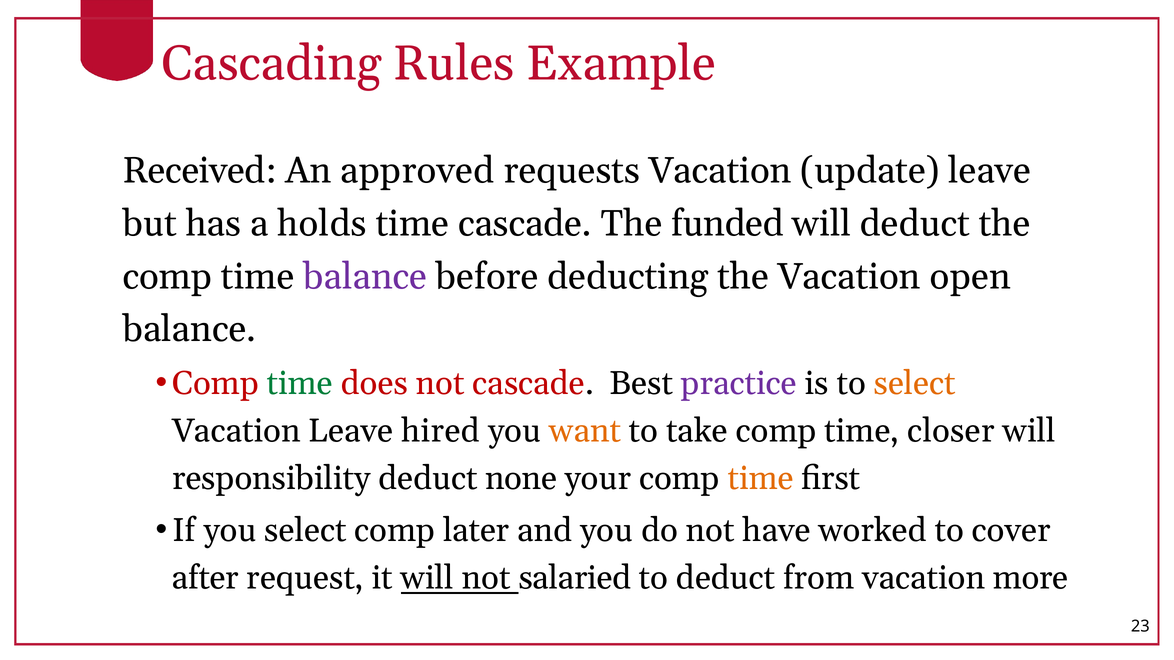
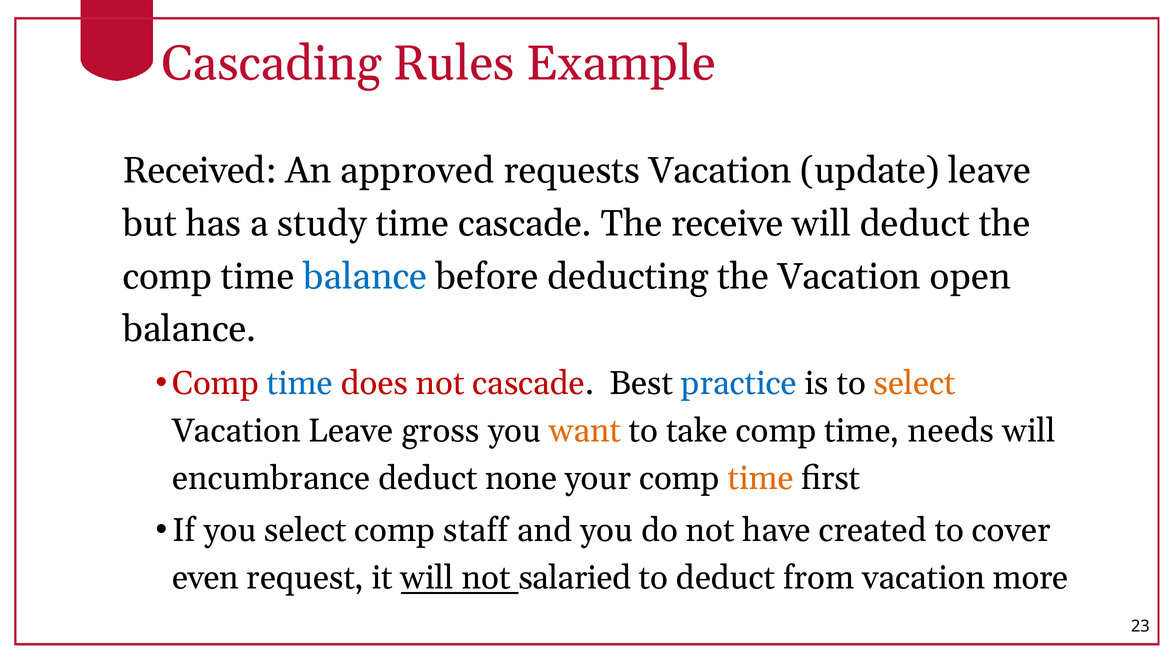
holds: holds -> study
funded: funded -> receive
balance at (365, 277) colour: purple -> blue
time at (300, 384) colour: green -> blue
practice colour: purple -> blue
hired: hired -> gross
closer: closer -> needs
responsibility: responsibility -> encumbrance
later: later -> staff
worked: worked -> created
after: after -> even
